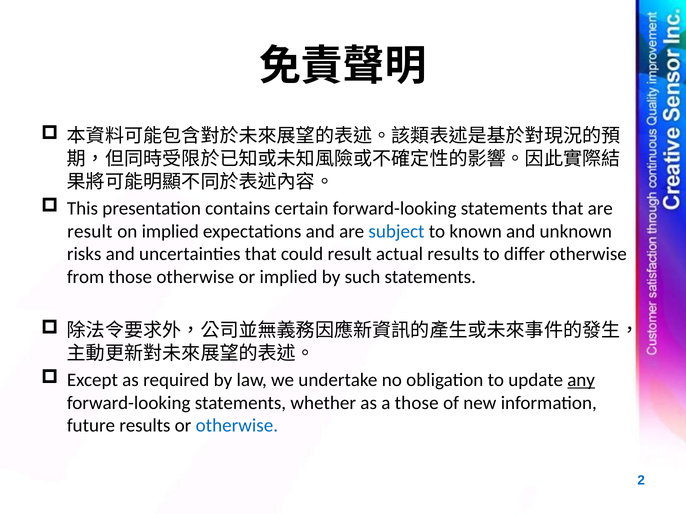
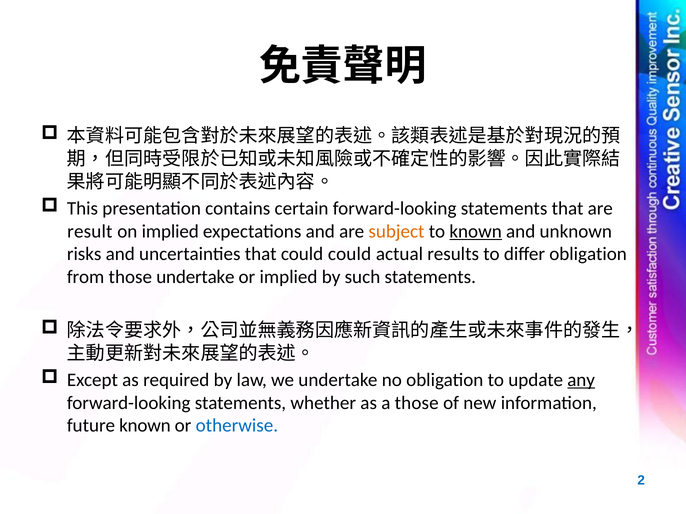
subject colour: blue -> orange
known at (476, 232) underline: none -> present
could result: result -> could
differ otherwise: otherwise -> obligation
those otherwise: otherwise -> undertake
future results: results -> known
